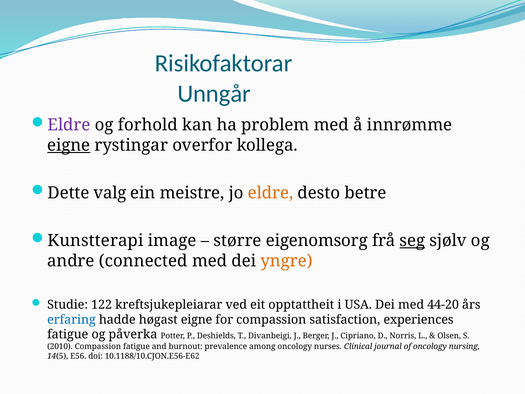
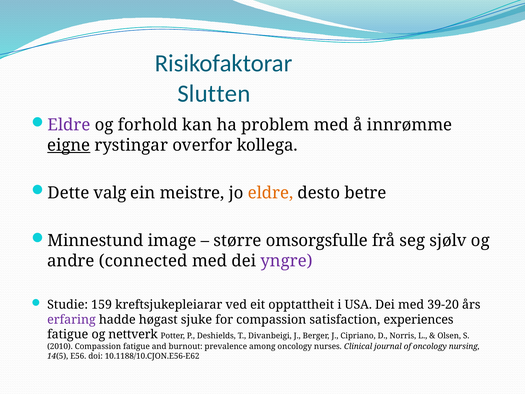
Unngår: Unngår -> Slutten
Kunstterapi: Kunstterapi -> Minnestund
eigenomsorg: eigenomsorg -> omsorgsfulle
seg underline: present -> none
yngre colour: orange -> purple
122: 122 -> 159
44-20: 44-20 -> 39-20
erfaring colour: blue -> purple
høgast eigne: eigne -> sjuke
påverka: påverka -> nettverk
